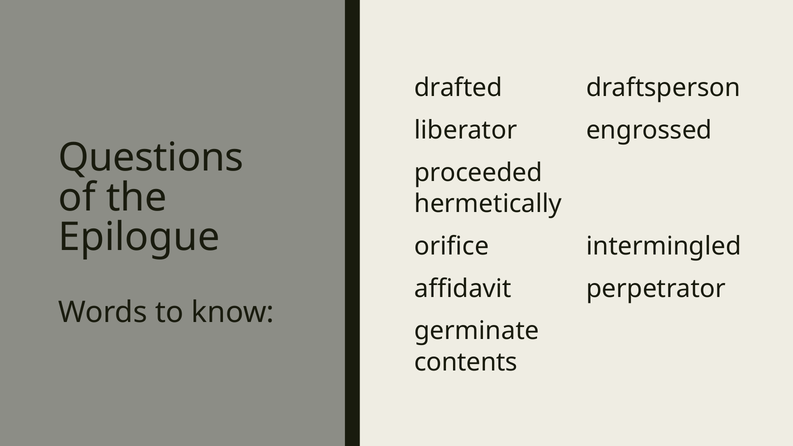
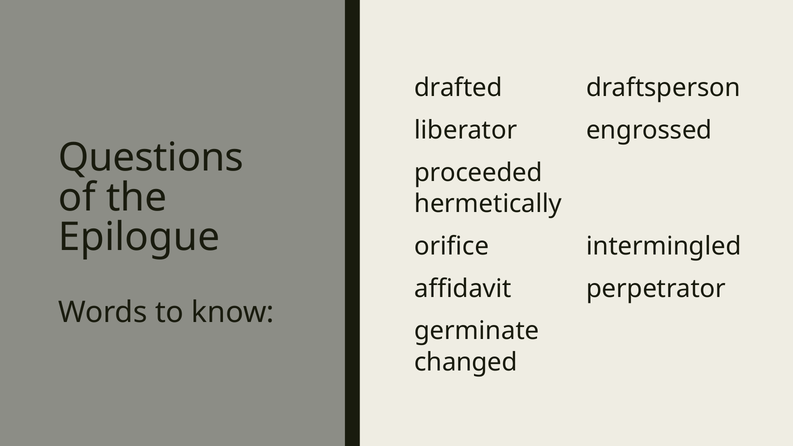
contents: contents -> changed
